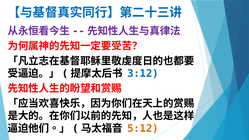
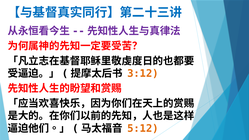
3:12 colour: blue -> orange
